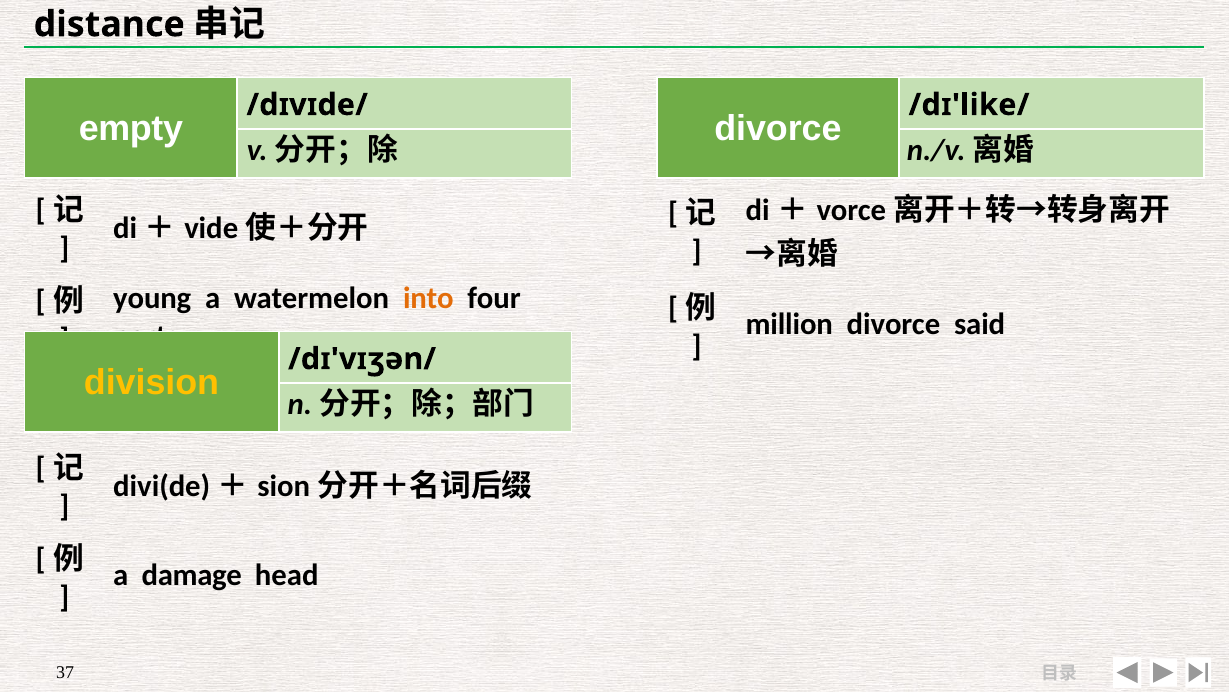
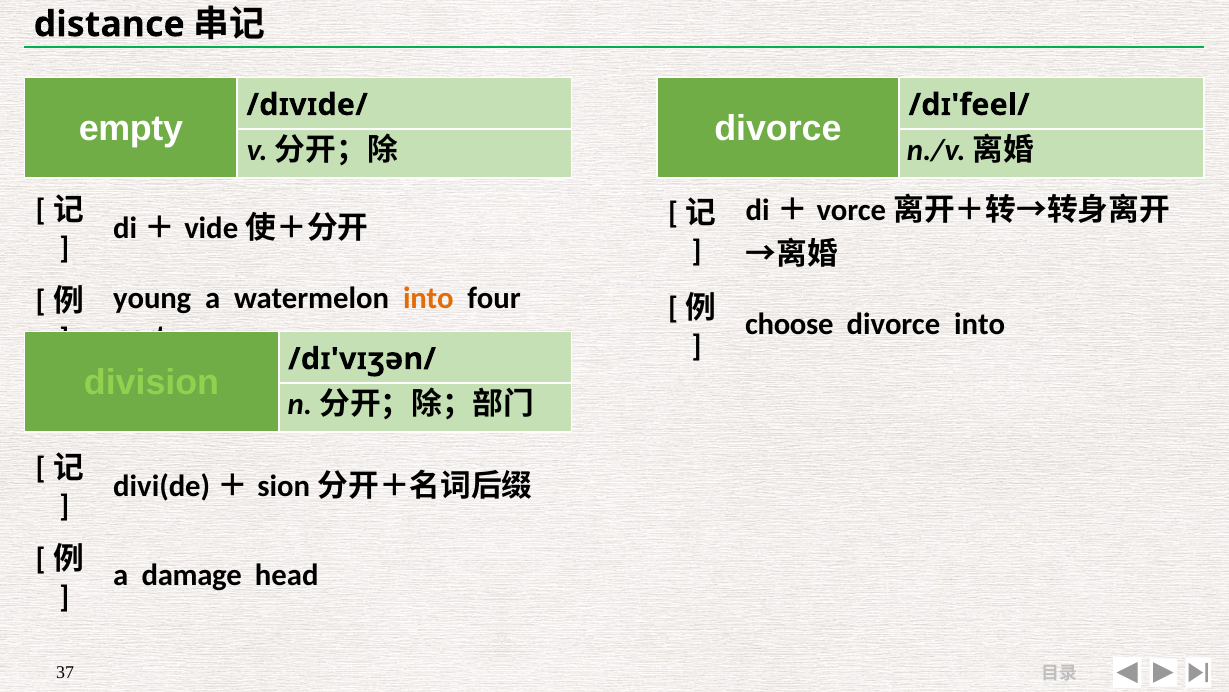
/dɪ'like/: /dɪ'like/ -> /dɪ'feel/
million: million -> choose
divorce said: said -> into
division colour: yellow -> light green
